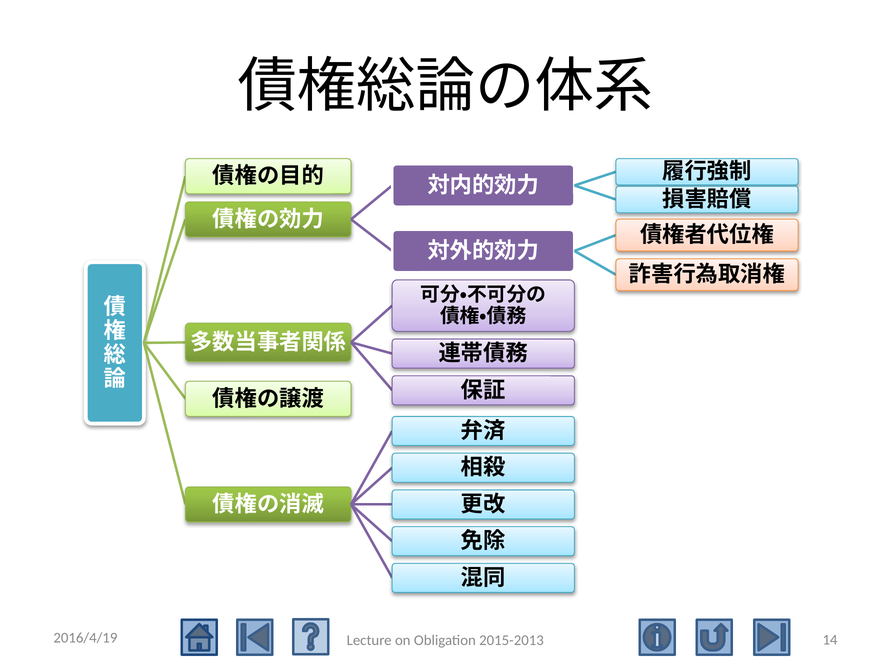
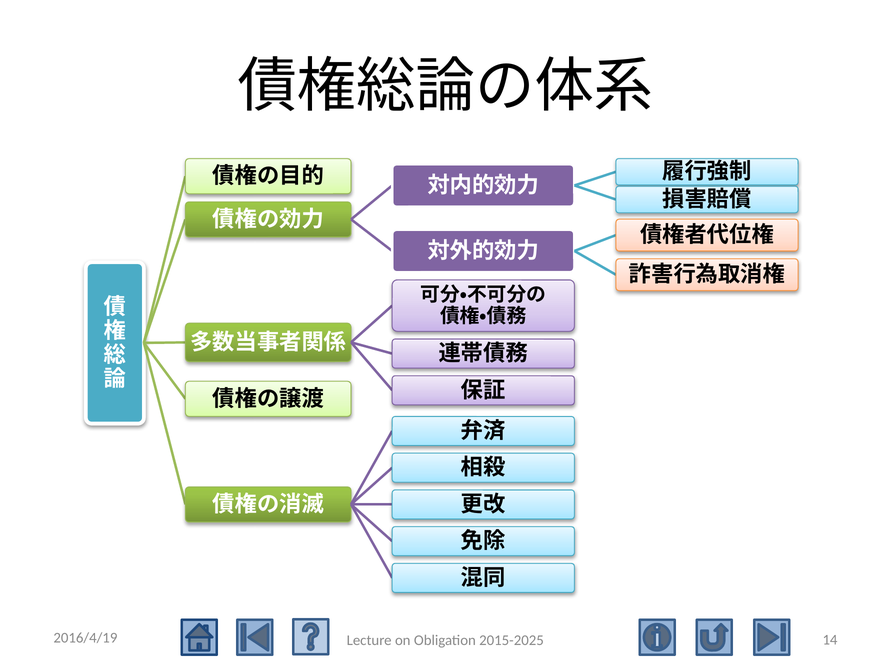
2015-2013: 2015-2013 -> 2015-2025
